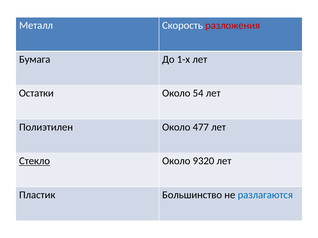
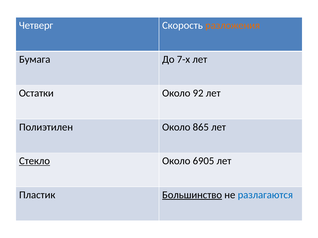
Металл: Металл -> Четверг
разложения colour: red -> orange
1-х: 1-х -> 7-х
54: 54 -> 92
477: 477 -> 865
9320: 9320 -> 6905
Большинство underline: none -> present
